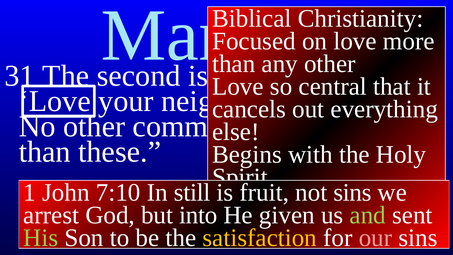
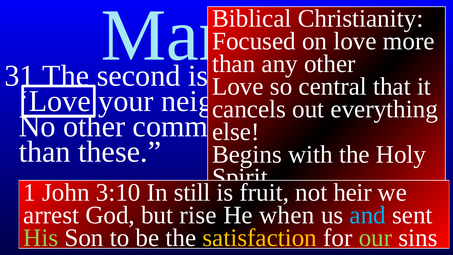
7:10: 7:10 -> 3:10
not sins: sins -> heir
into: into -> rise
given: given -> when
and colour: light green -> light blue
our colour: pink -> light green
